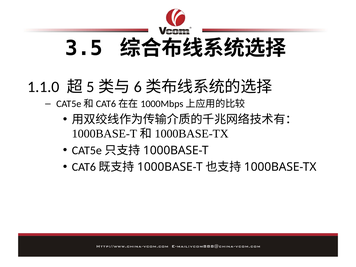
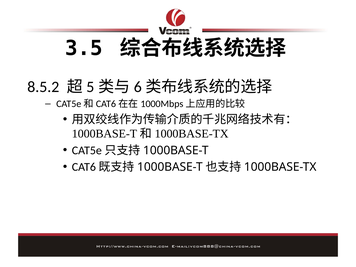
1.1.0: 1.1.0 -> 8.5.2
